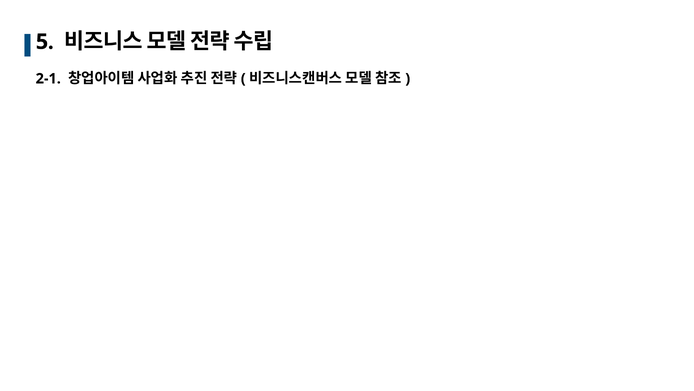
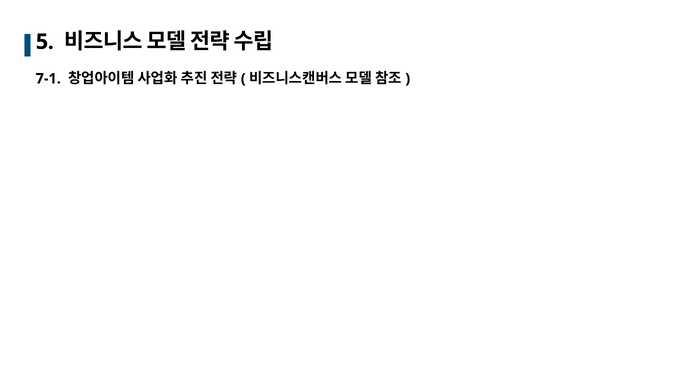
2-1: 2-1 -> 7-1
